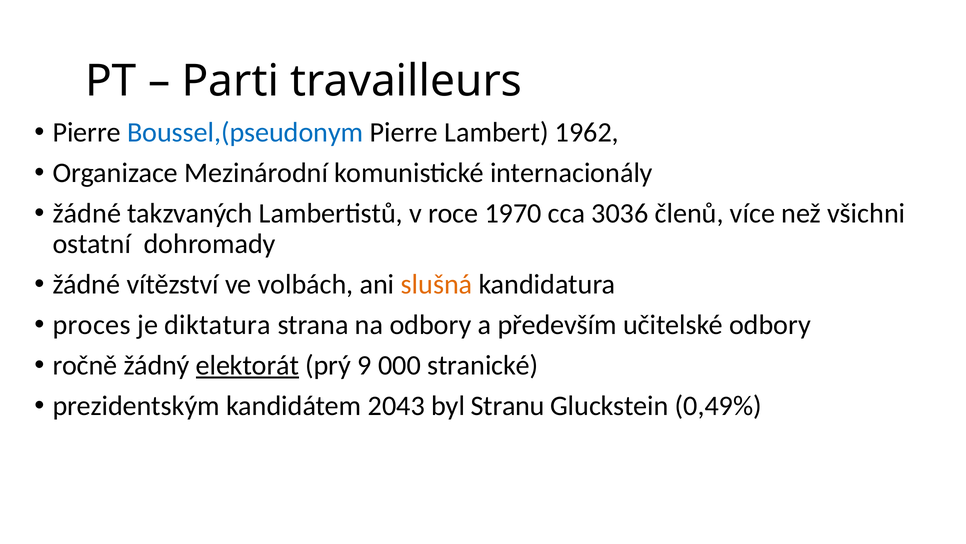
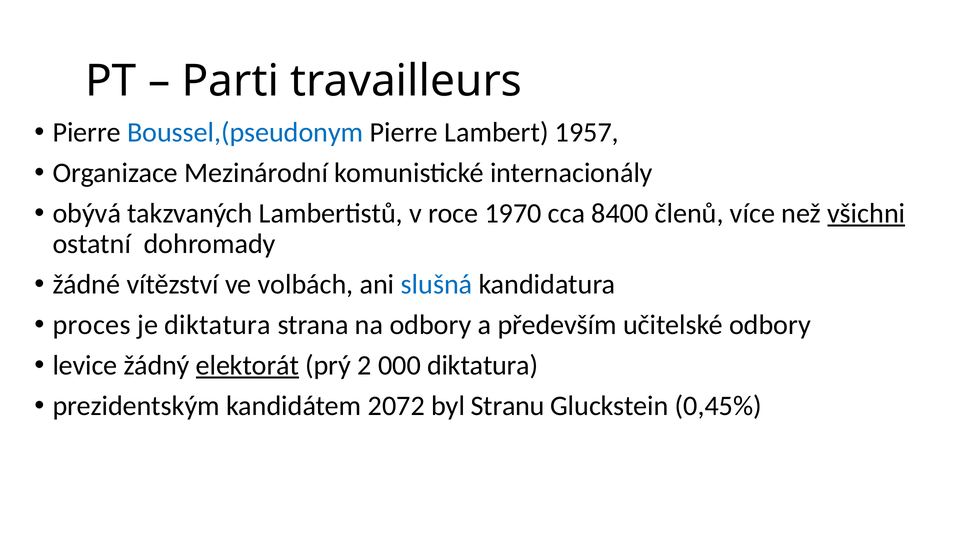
1962: 1962 -> 1957
žádné at (87, 213): žádné -> obývá
3036: 3036 -> 8400
všichni underline: none -> present
slušná colour: orange -> blue
ročně: ročně -> levice
9: 9 -> 2
000 stranické: stranické -> diktatura
2043: 2043 -> 2072
0,49%: 0,49% -> 0,45%
